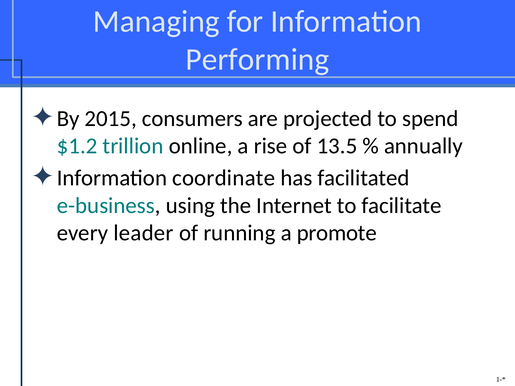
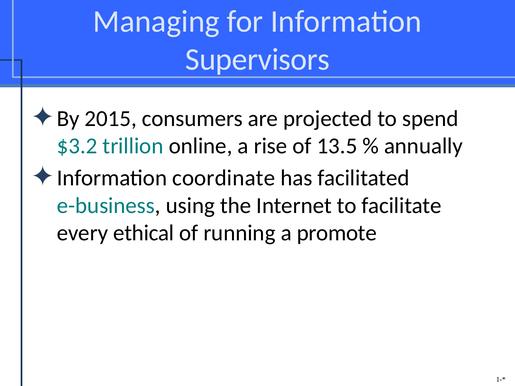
Performing: Performing -> Supervisors
$1.2: $1.2 -> $3.2
leader: leader -> ethical
